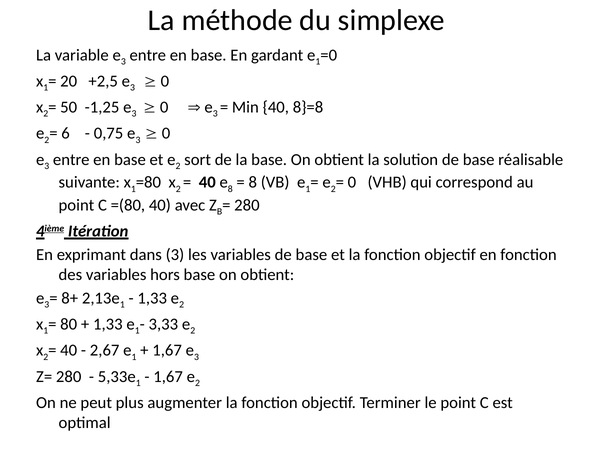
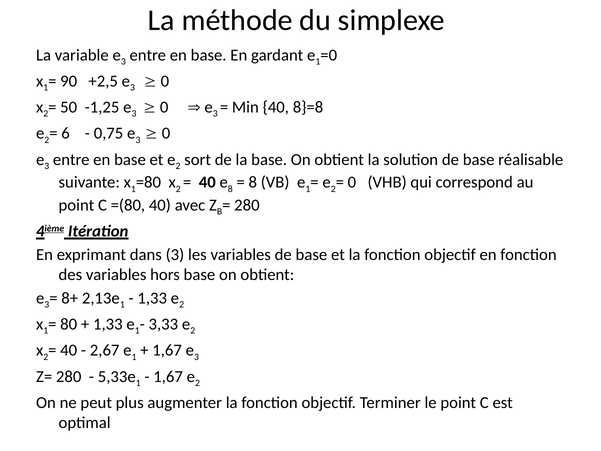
20: 20 -> 90
